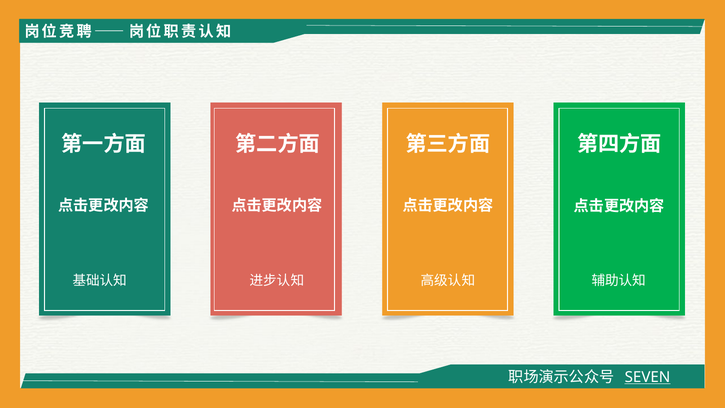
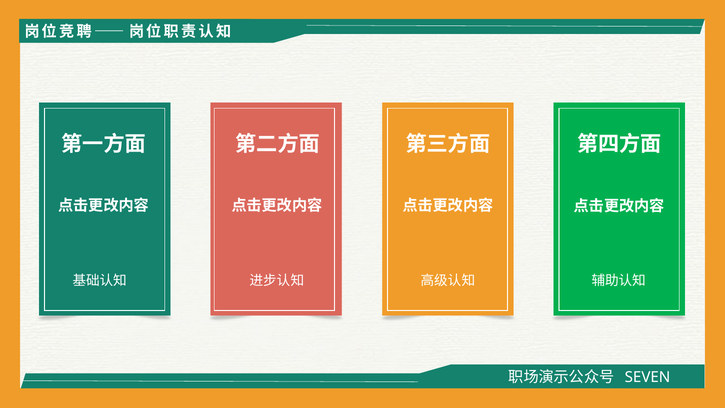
SEVEN underline: present -> none
